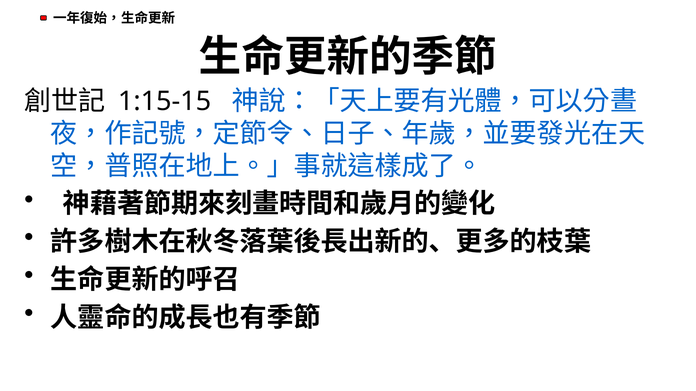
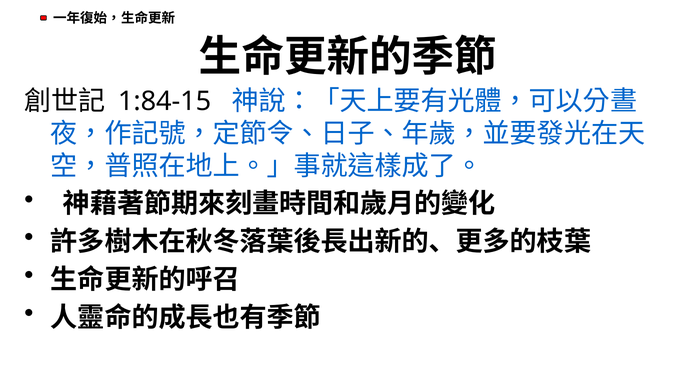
1:15-15: 1:15-15 -> 1:84-15
